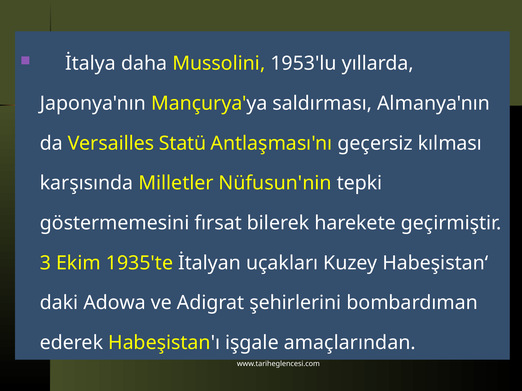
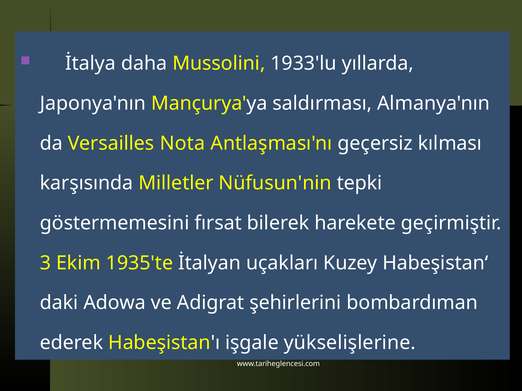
1953'lu: 1953'lu -> 1933'lu
Statü: Statü -> Nota
amaçlarından: amaçlarından -> yükselişlerine
